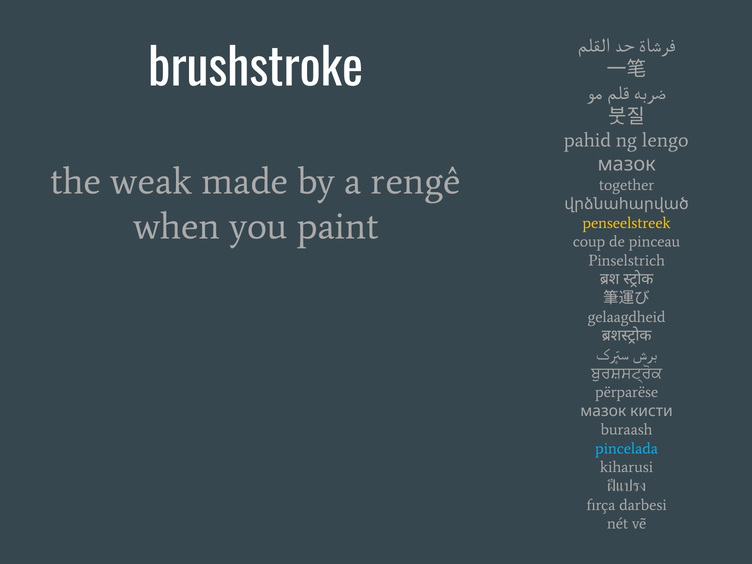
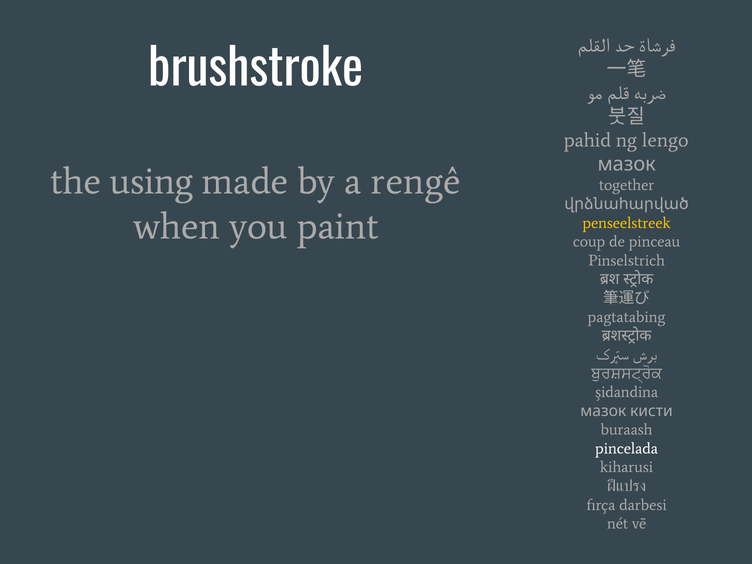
weak: weak -> using
gelaagdheid: gelaagdheid -> pagtatabing
përparëse: përparëse -> şidandina
pincelada colour: light blue -> white
